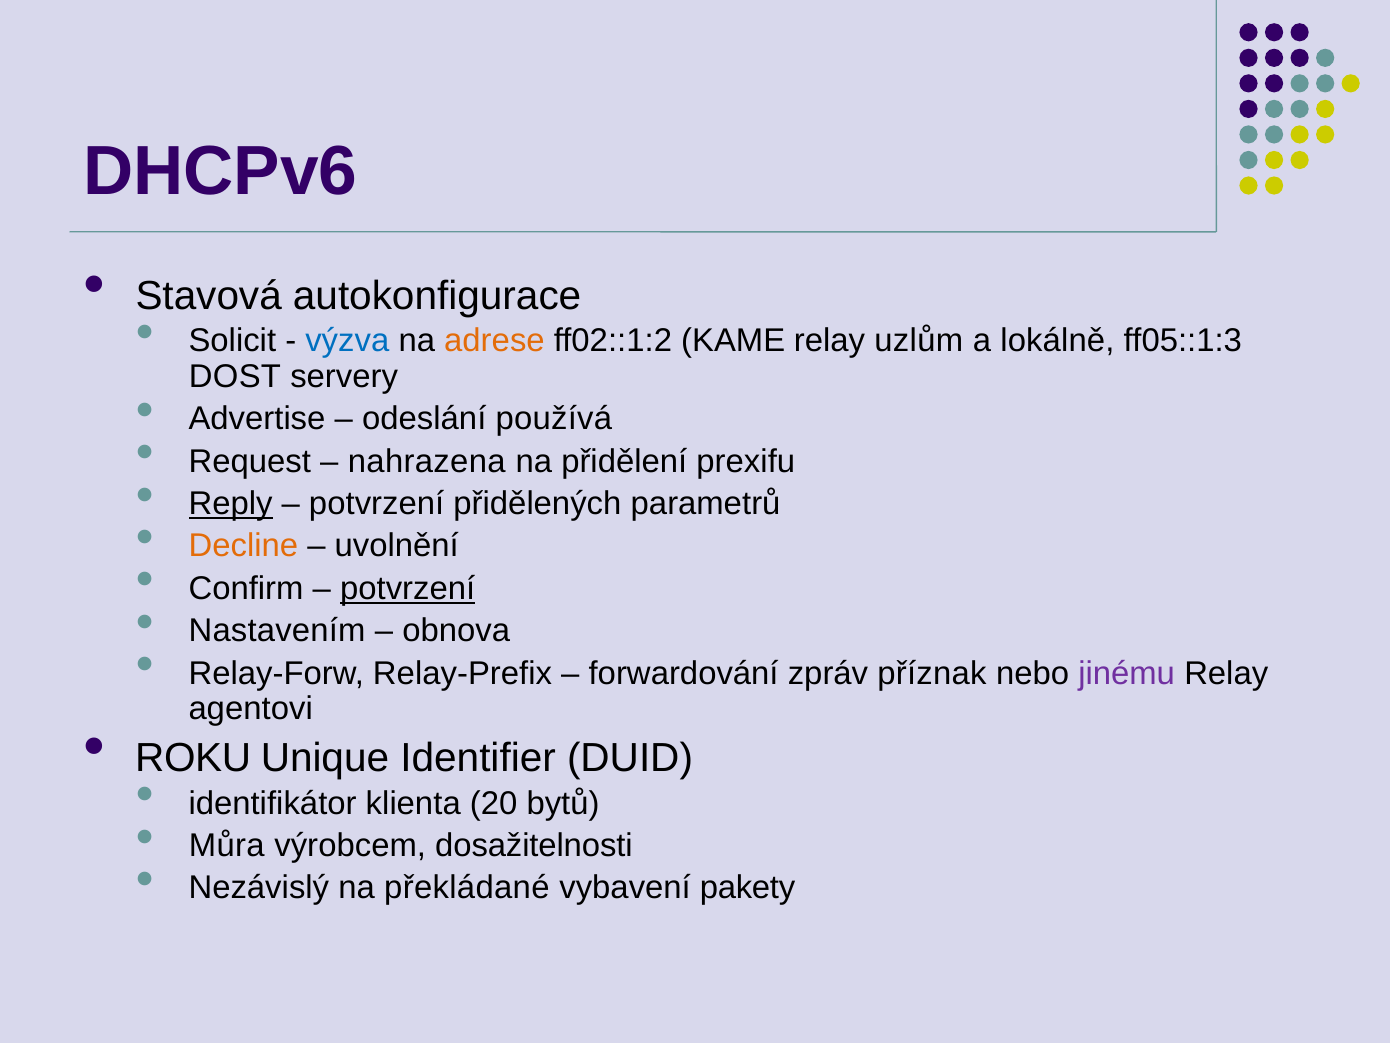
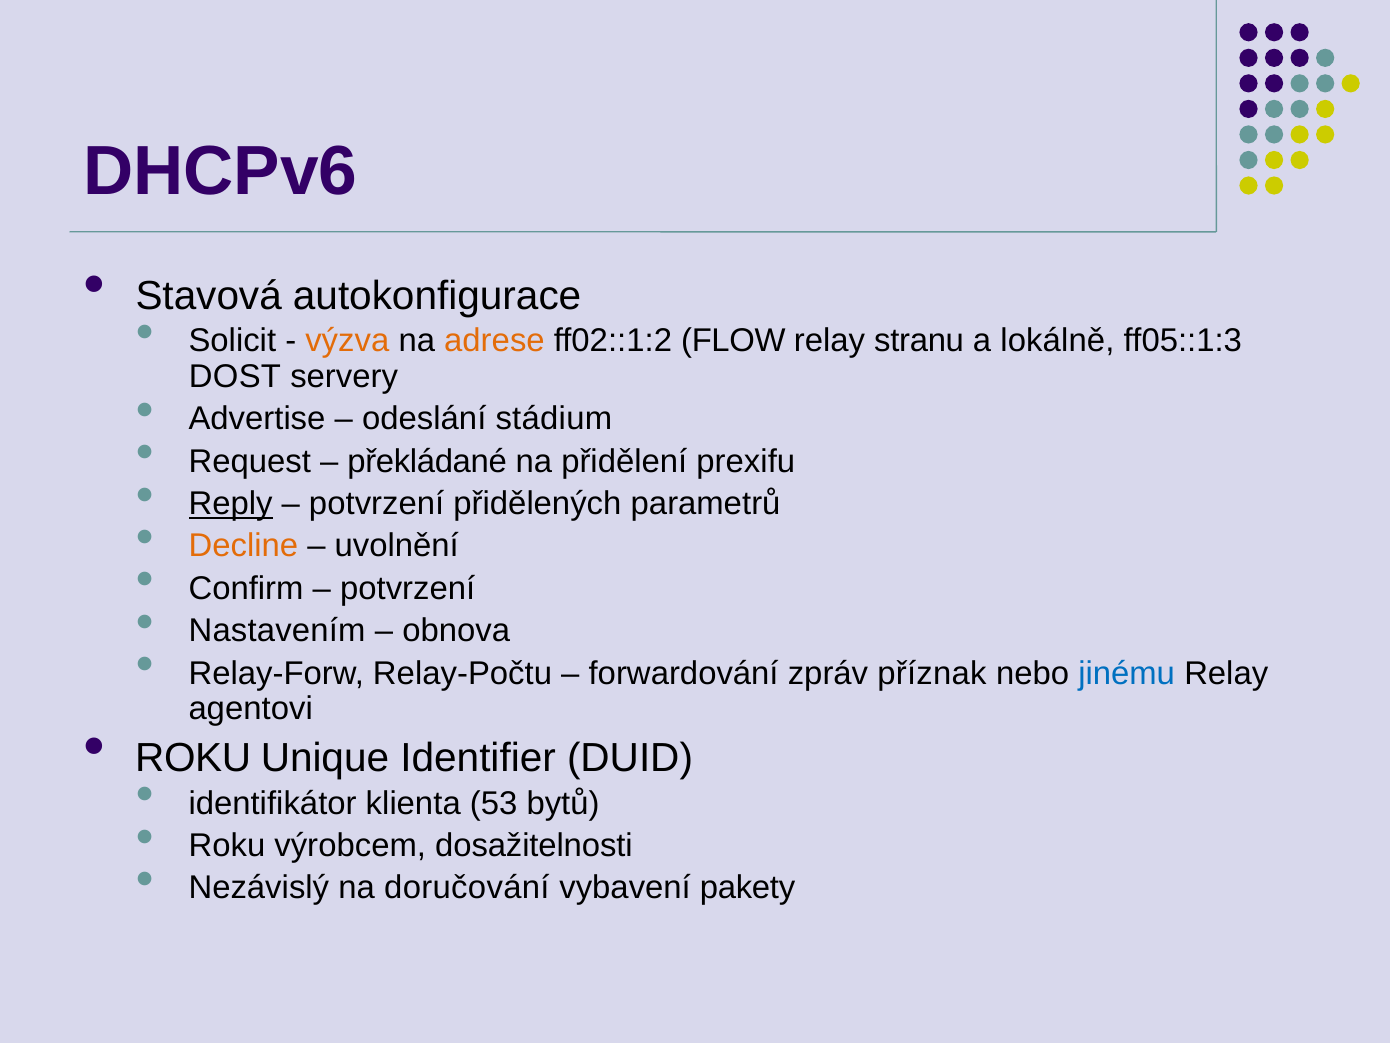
výzva colour: blue -> orange
KAME: KAME -> FLOW
uzlům: uzlům -> stranu
používá: používá -> stádium
nahrazena: nahrazena -> překládané
potvrzení at (408, 588) underline: present -> none
Relay-Prefix: Relay-Prefix -> Relay-Počtu
jinému colour: purple -> blue
20: 20 -> 53
Můra at (227, 845): Můra -> Roku
překládané: překládané -> doručování
